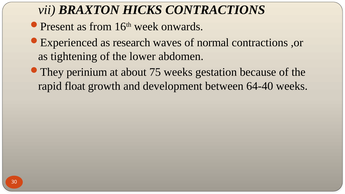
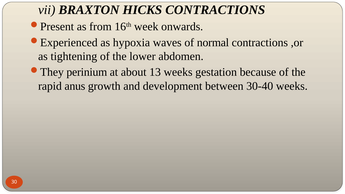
research: research -> hypoxia
75: 75 -> 13
float: float -> anus
64-40: 64-40 -> 30-40
